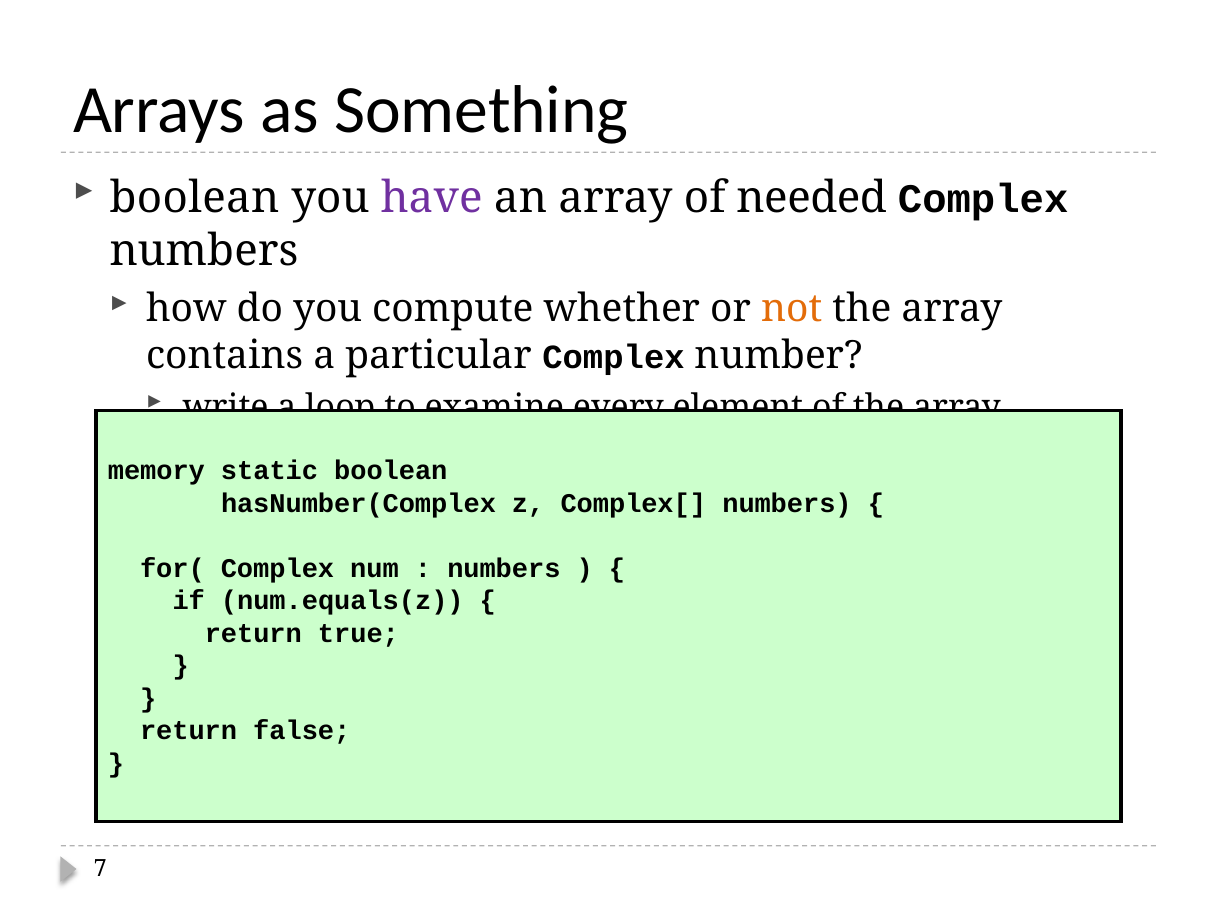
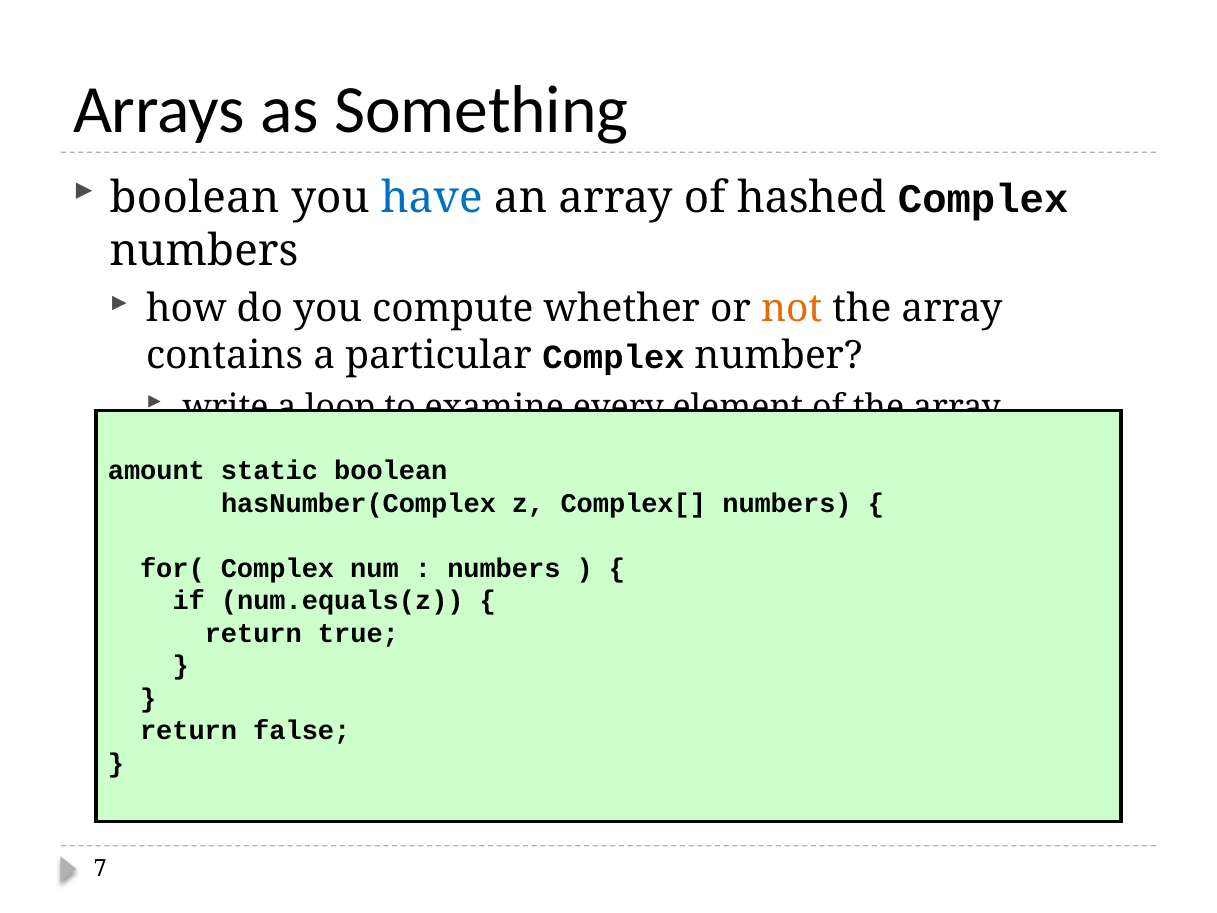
have colour: purple -> blue
needed: needed -> hashed
memory: memory -> amount
